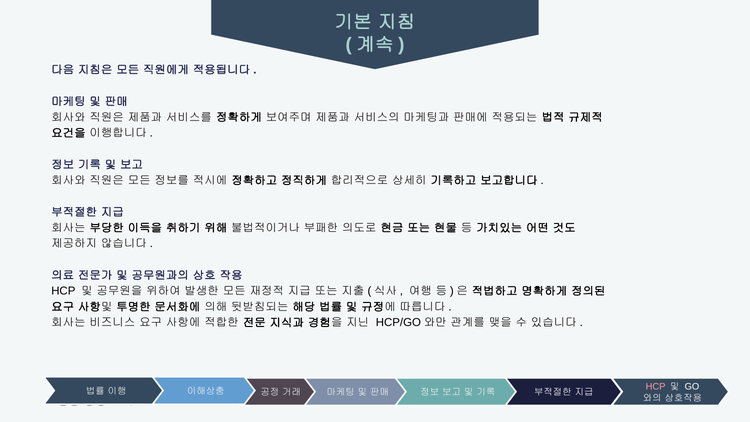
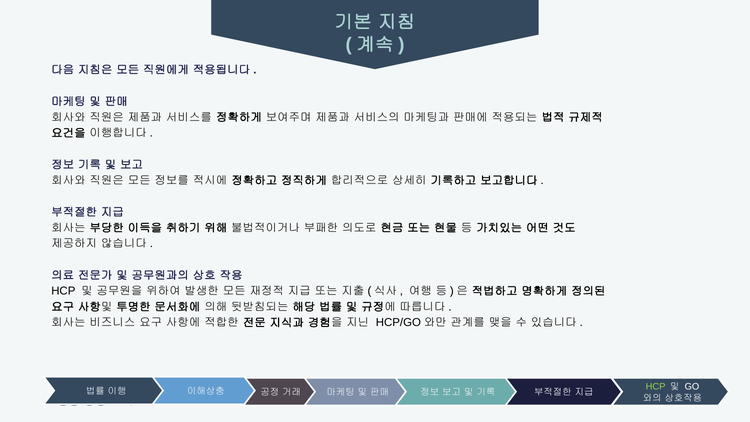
HCP at (656, 387) colour: pink -> light green
